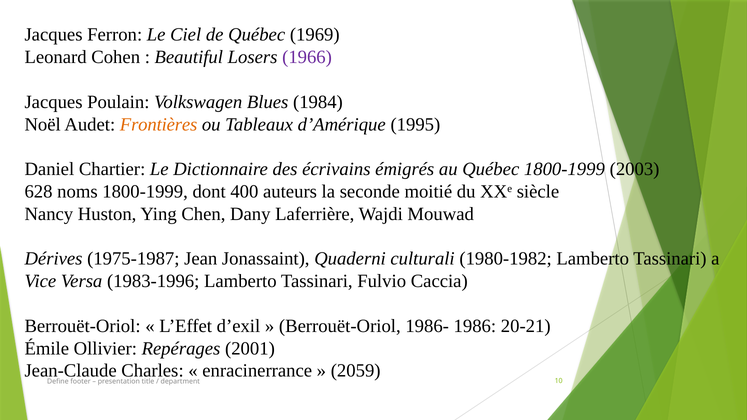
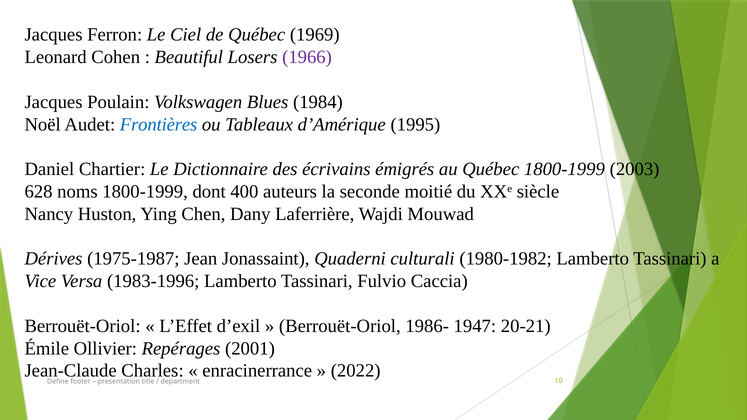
Frontières colour: orange -> blue
1986: 1986 -> 1947
2059: 2059 -> 2022
